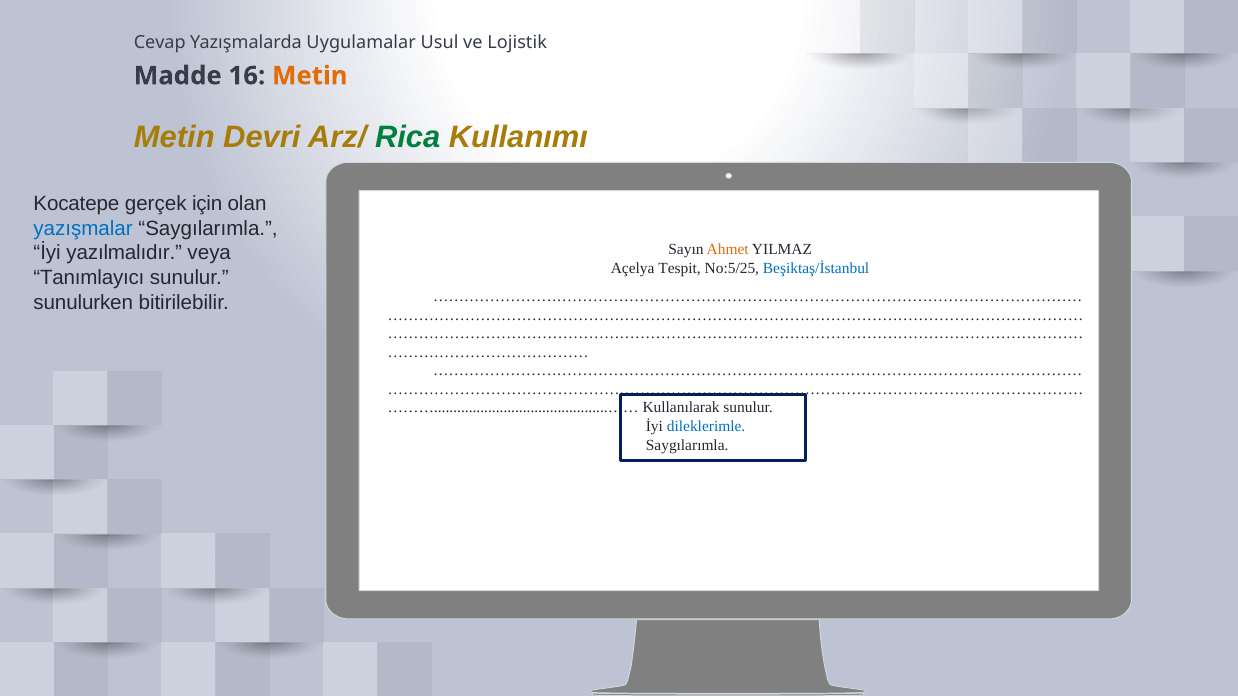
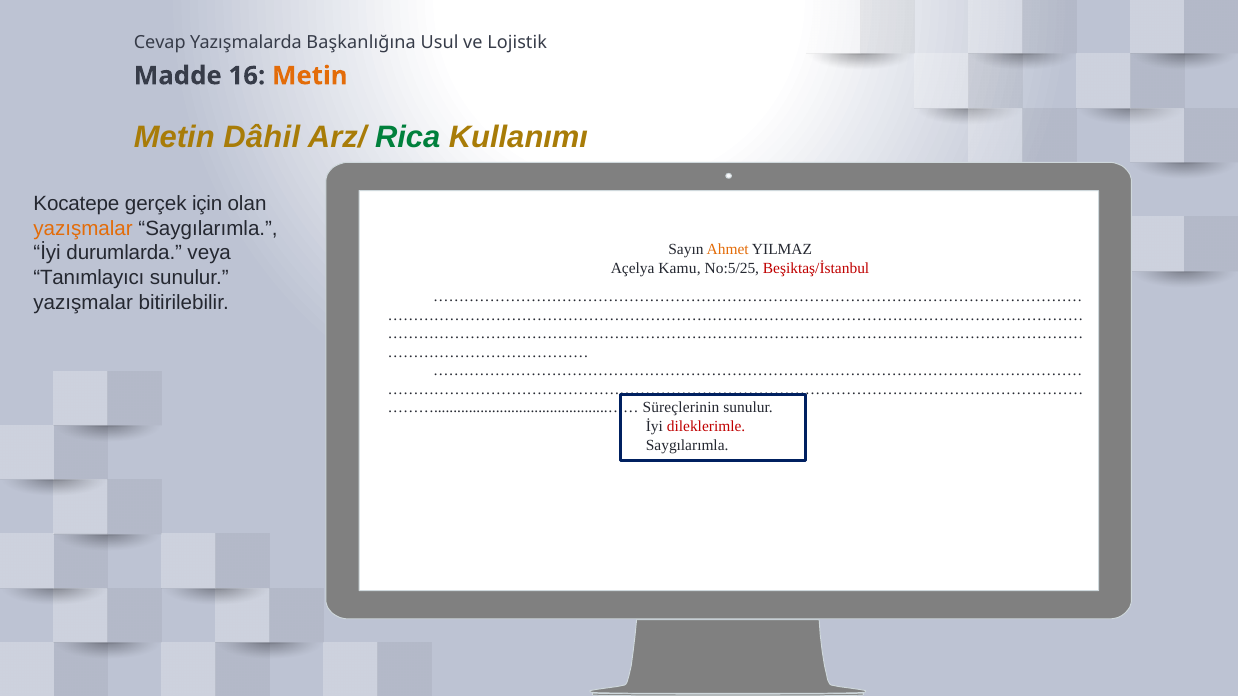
Uygulamalar: Uygulamalar -> Başkanlığına
Devri: Devri -> Dâhil
yazışmalar at (83, 228) colour: blue -> orange
yazılmalıdır: yazılmalıdır -> durumlarda
Tespit: Tespit -> Kamu
Beşiktaş/İstanbul colour: blue -> red
sunulurken at (83, 303): sunulurken -> yazışmalar
Kullanılarak: Kullanılarak -> Süreçlerinin
dileklerimle colour: blue -> red
